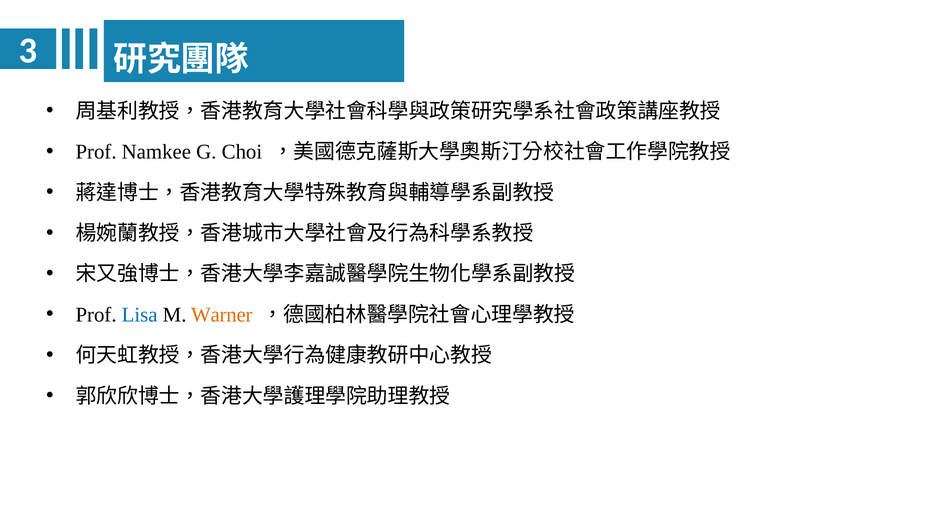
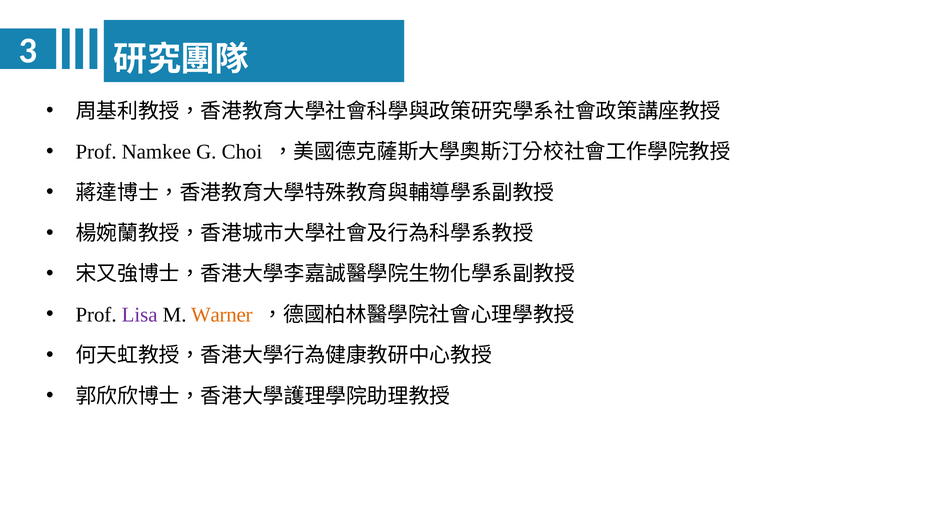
Lisa colour: blue -> purple
